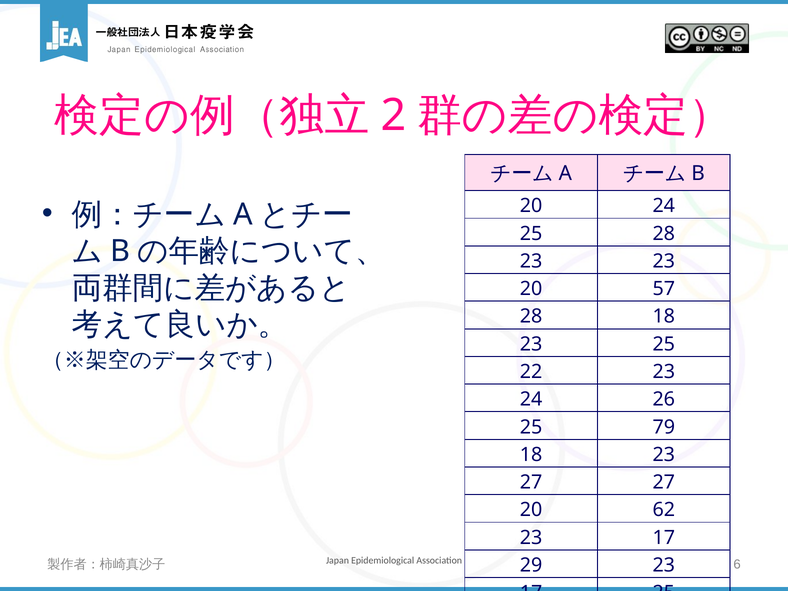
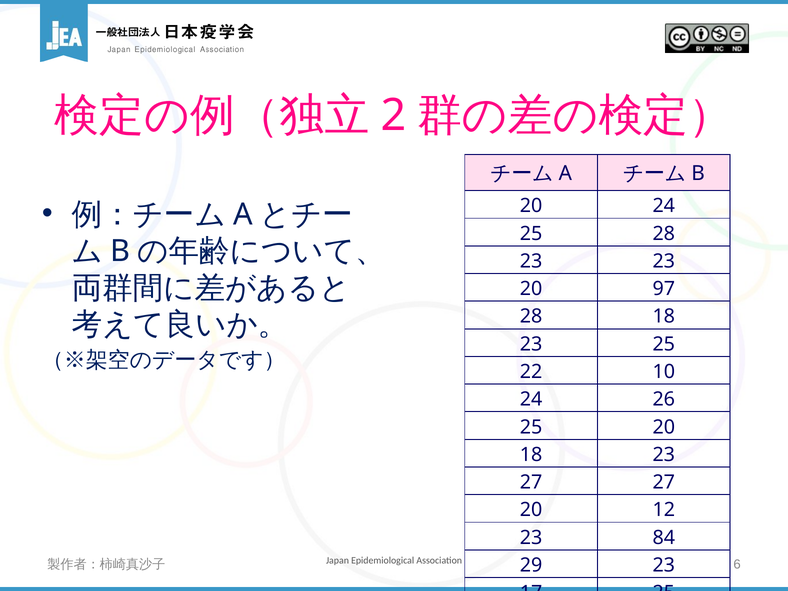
57: 57 -> 97
22 23: 23 -> 10
25 79: 79 -> 20
62: 62 -> 12
17 at (664, 538): 17 -> 84
